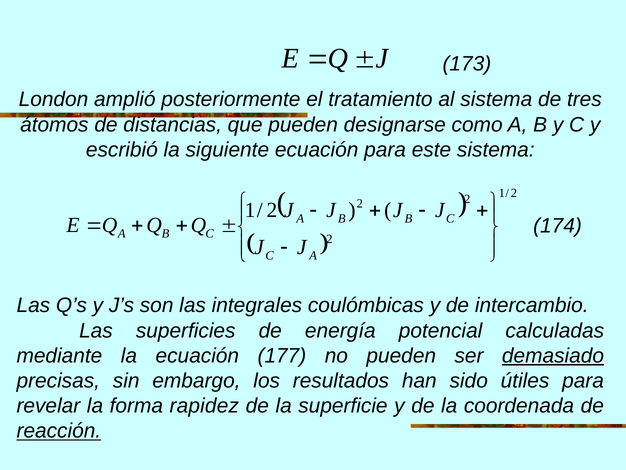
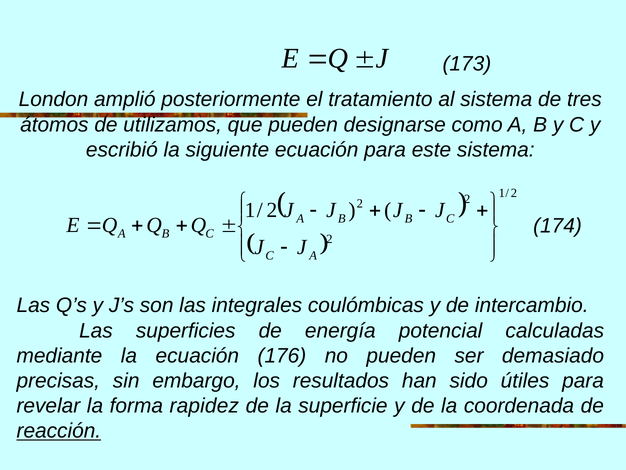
distancias: distancias -> utilizamos
177: 177 -> 176
demasiado underline: present -> none
